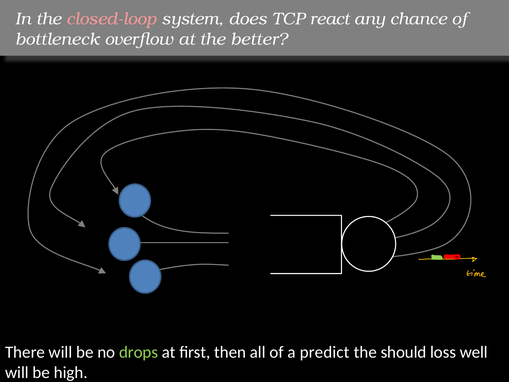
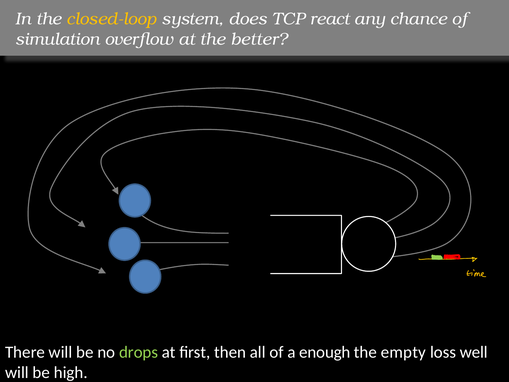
closed-loop colour: pink -> yellow
bottleneck: bottleneck -> simulation
predict: predict -> enough
should: should -> empty
